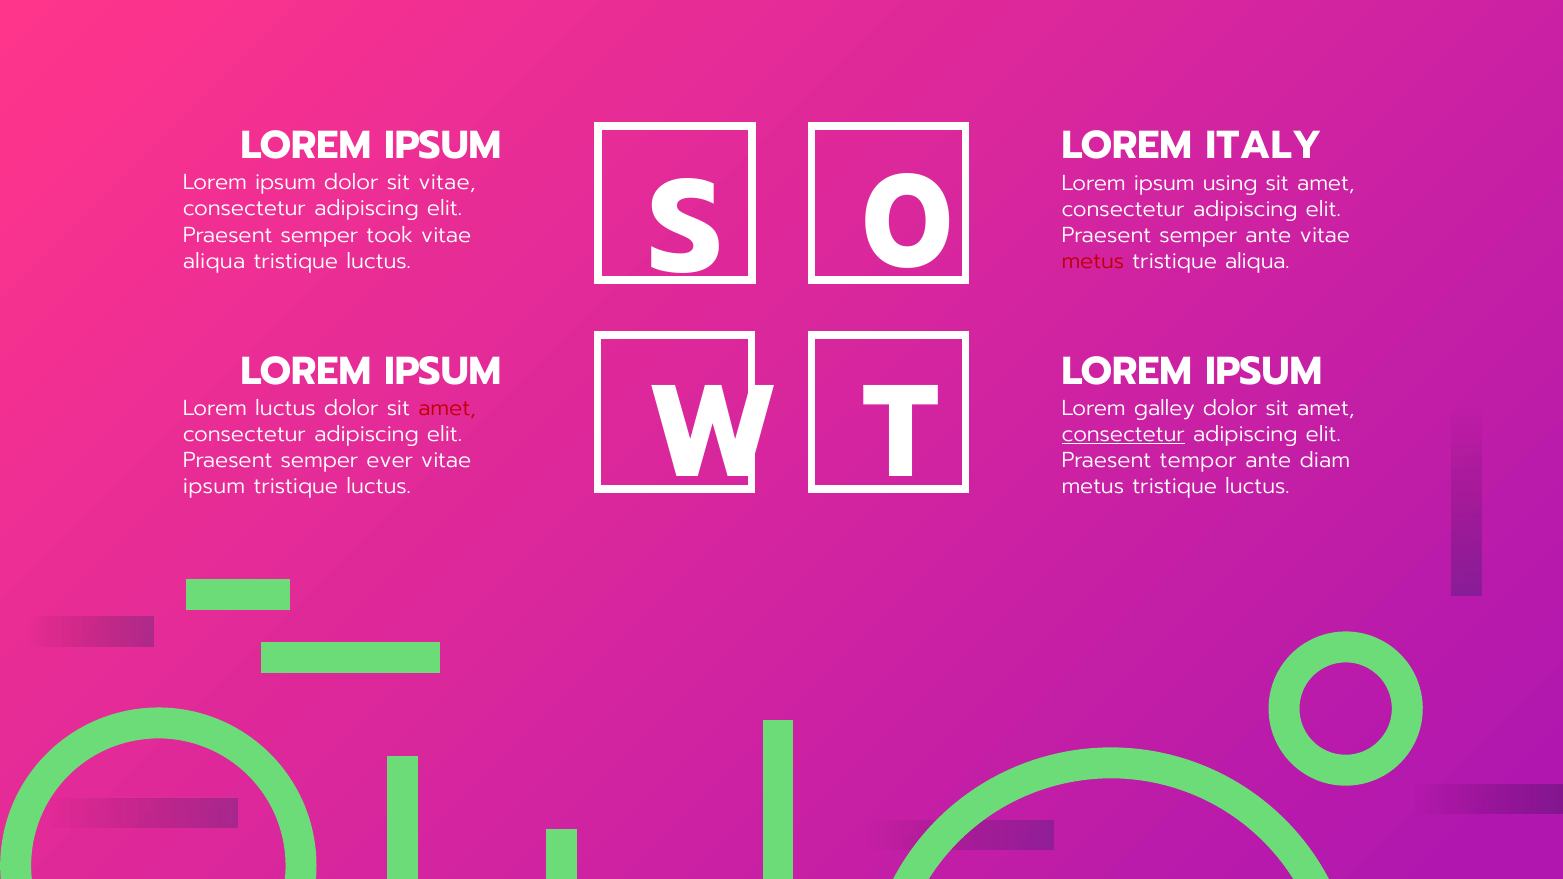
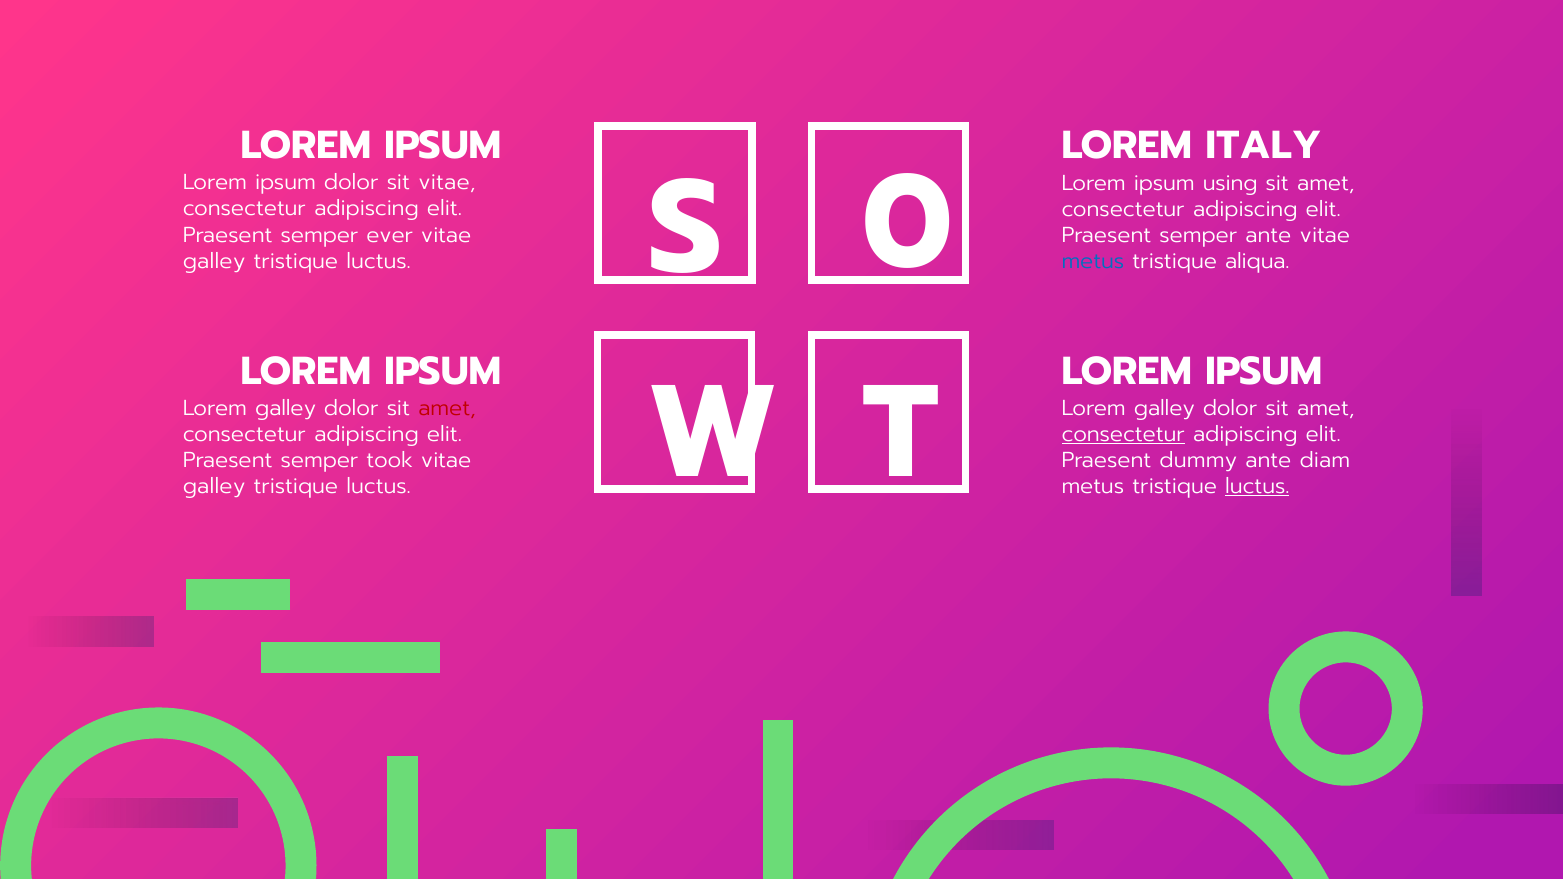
took: took -> ever
aliqua at (214, 261): aliqua -> galley
metus at (1093, 261) colour: red -> blue
luctus at (286, 408): luctus -> galley
ever: ever -> took
tempor: tempor -> dummy
ipsum at (214, 486): ipsum -> galley
luctus at (1257, 486) underline: none -> present
